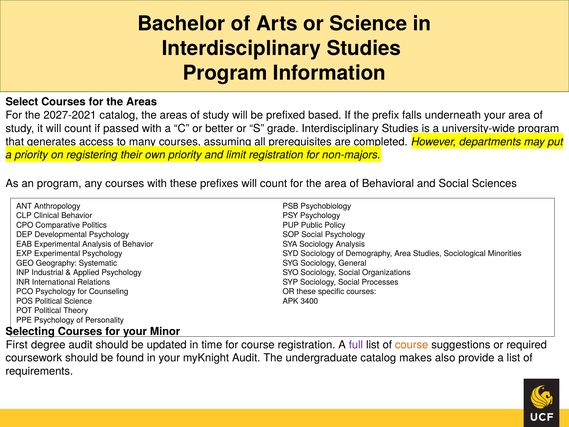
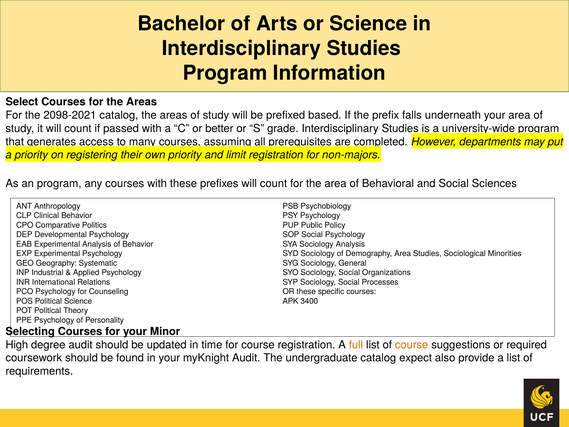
2027-2021: 2027-2021 -> 2098-2021
First: First -> High
full colour: purple -> orange
makes: makes -> expect
